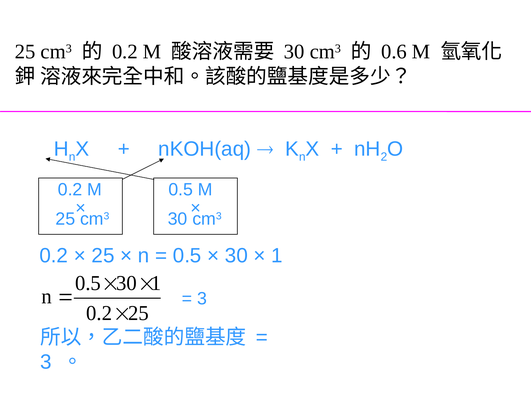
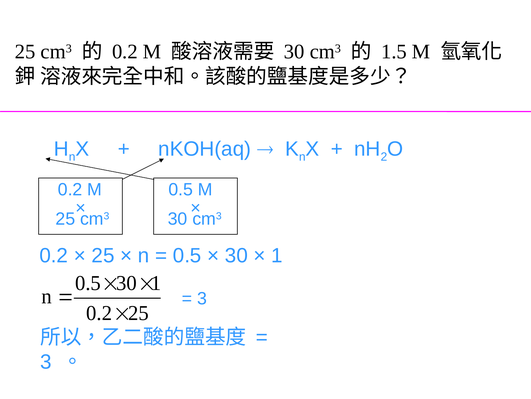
0.6: 0.6 -> 1.5
